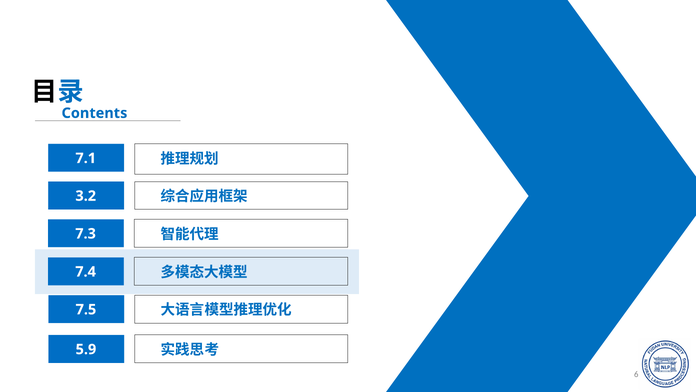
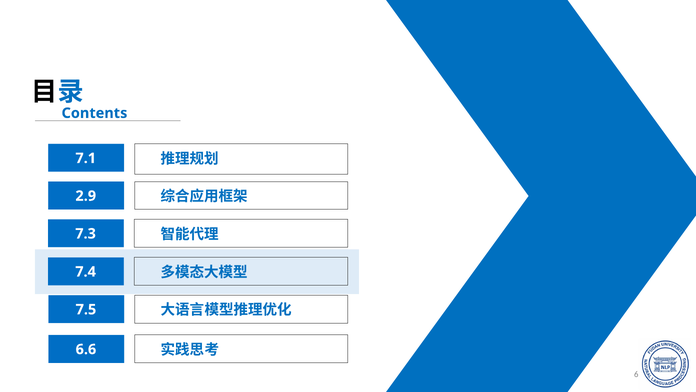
3.2: 3.2 -> 2.9
5.9: 5.9 -> 6.6
